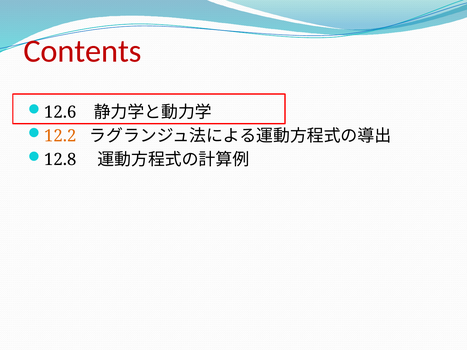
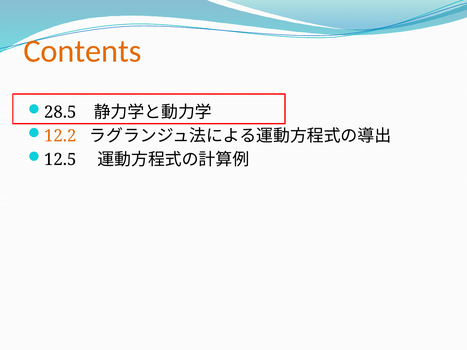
Contents colour: red -> orange
12.6: 12.6 -> 28.5
12.8: 12.8 -> 12.5
